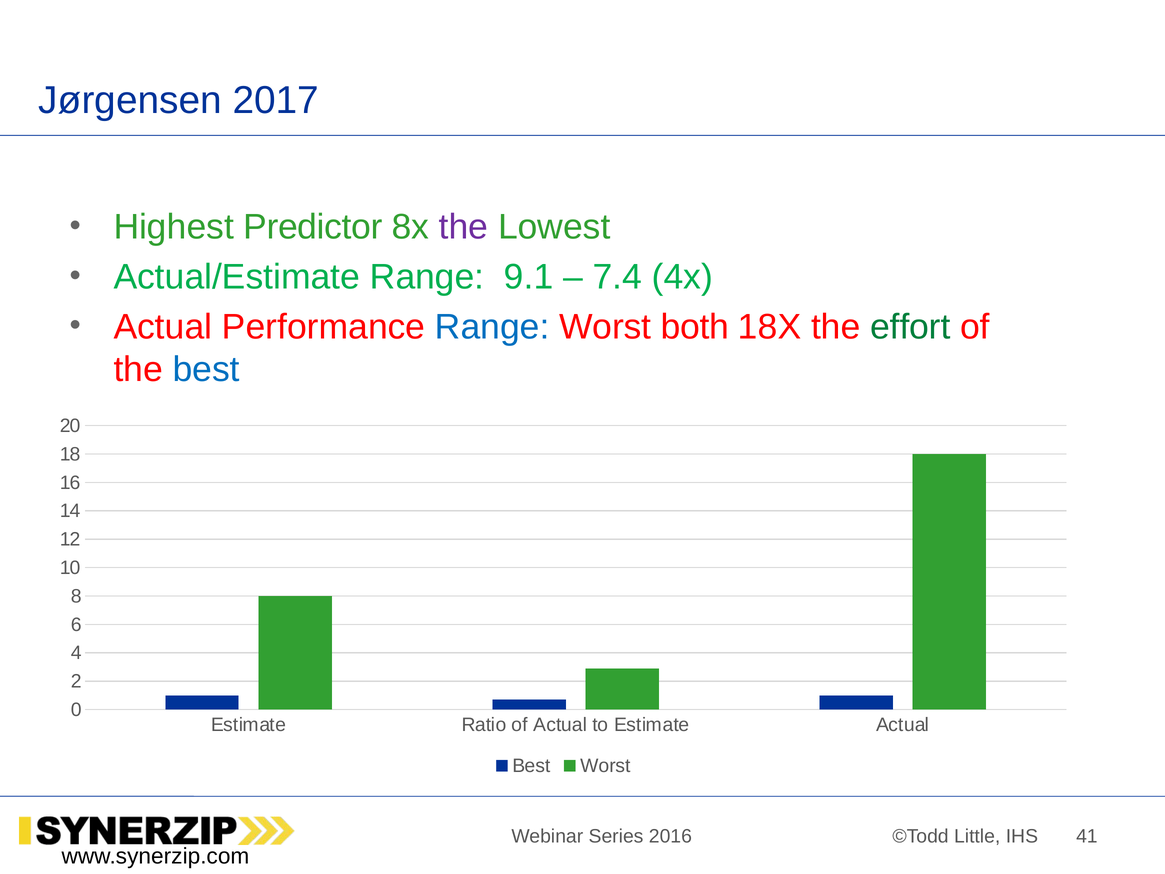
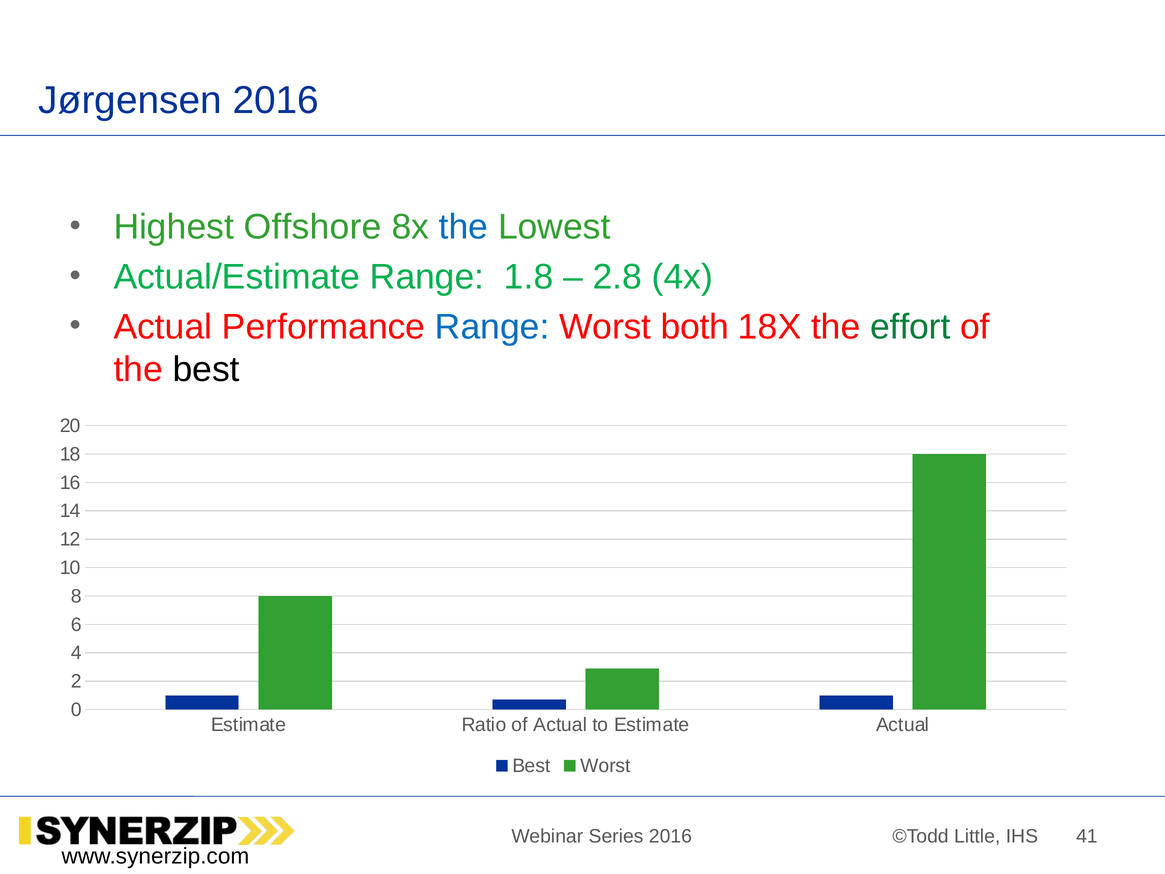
Jørgensen 2017: 2017 -> 2016
Predictor: Predictor -> Offshore
the at (464, 227) colour: purple -> blue
9.1: 9.1 -> 1.8
7.4: 7.4 -> 2.8
best at (206, 369) colour: blue -> black
